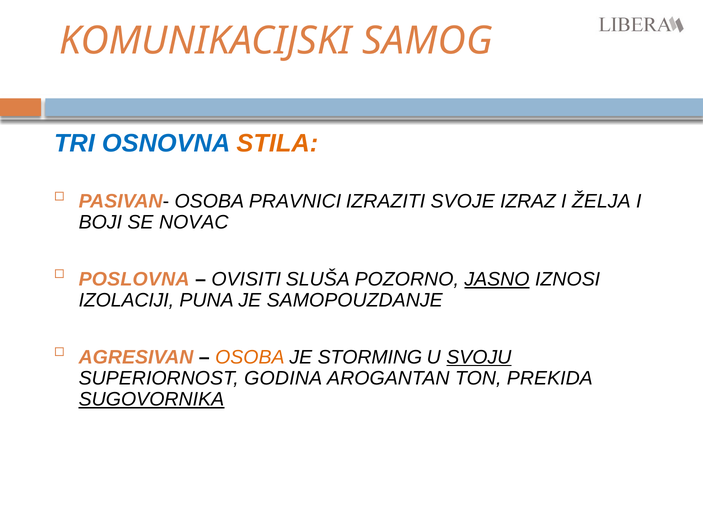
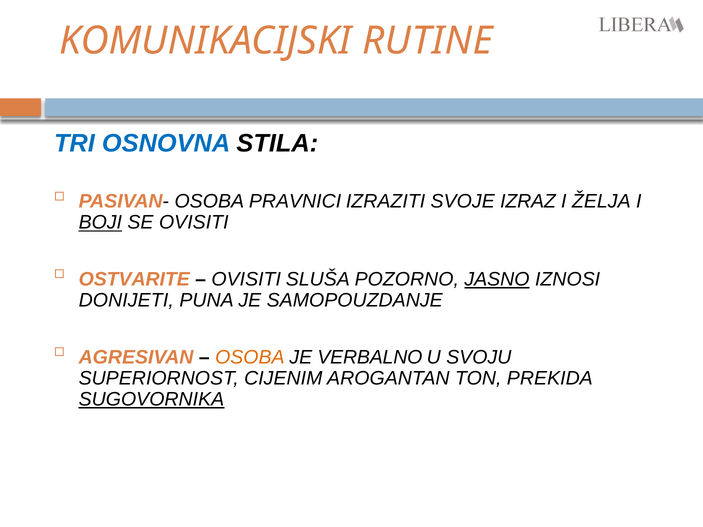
SAMOG: SAMOG -> RUTINE
STILA colour: orange -> black
BOJI underline: none -> present
SE NOVAC: NOVAC -> OVISITI
POSLOVNA: POSLOVNA -> OSTVARITE
IZOLACIJI: IZOLACIJI -> DONIJETI
STORMING: STORMING -> VERBALNO
SVOJU underline: present -> none
GODINA: GODINA -> CIJENIM
